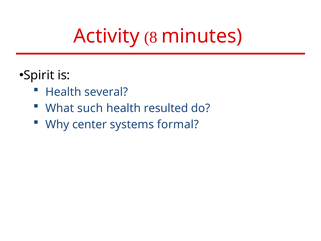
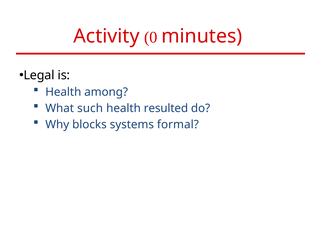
8: 8 -> 0
Spirit: Spirit -> Legal
several: several -> among
center: center -> blocks
